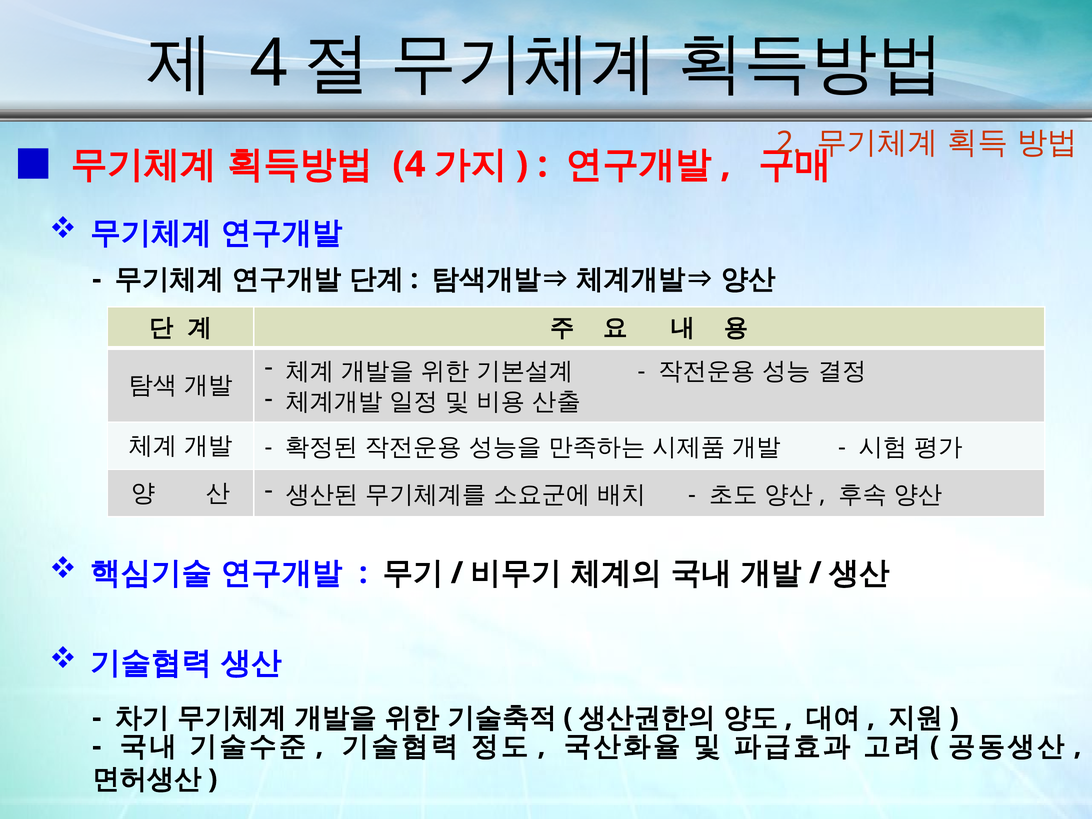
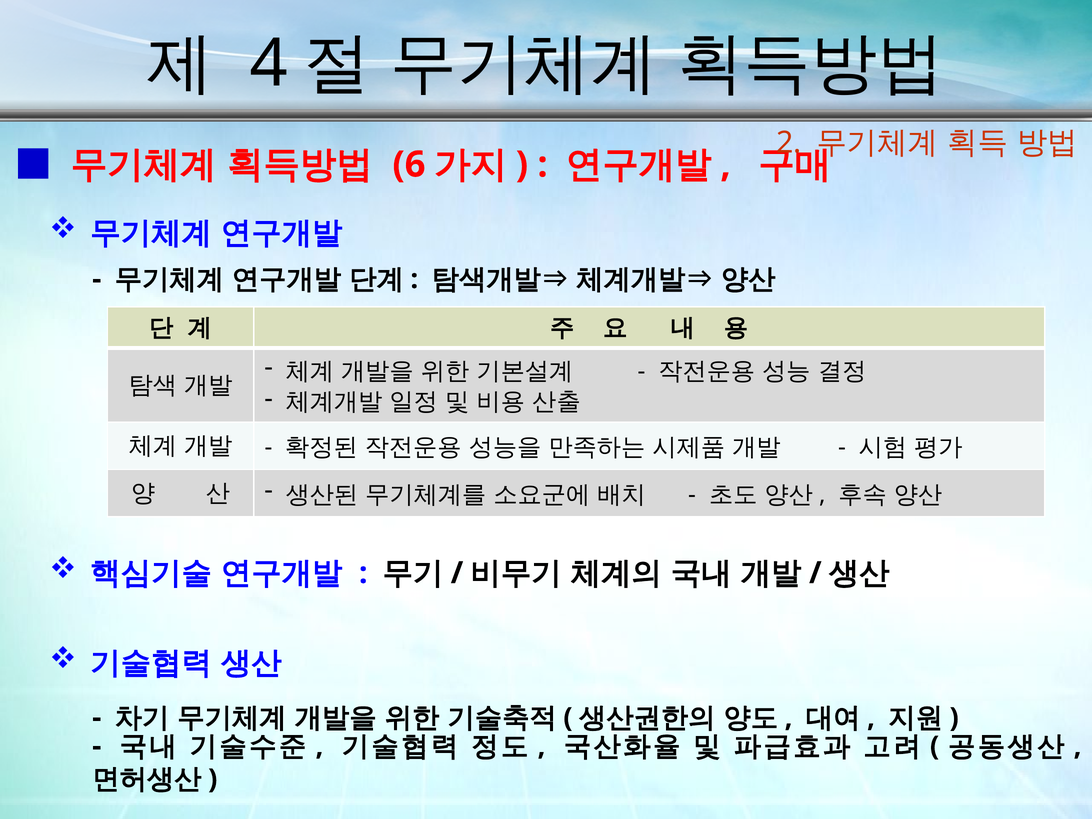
4 at (409, 165): 4 -> 6
